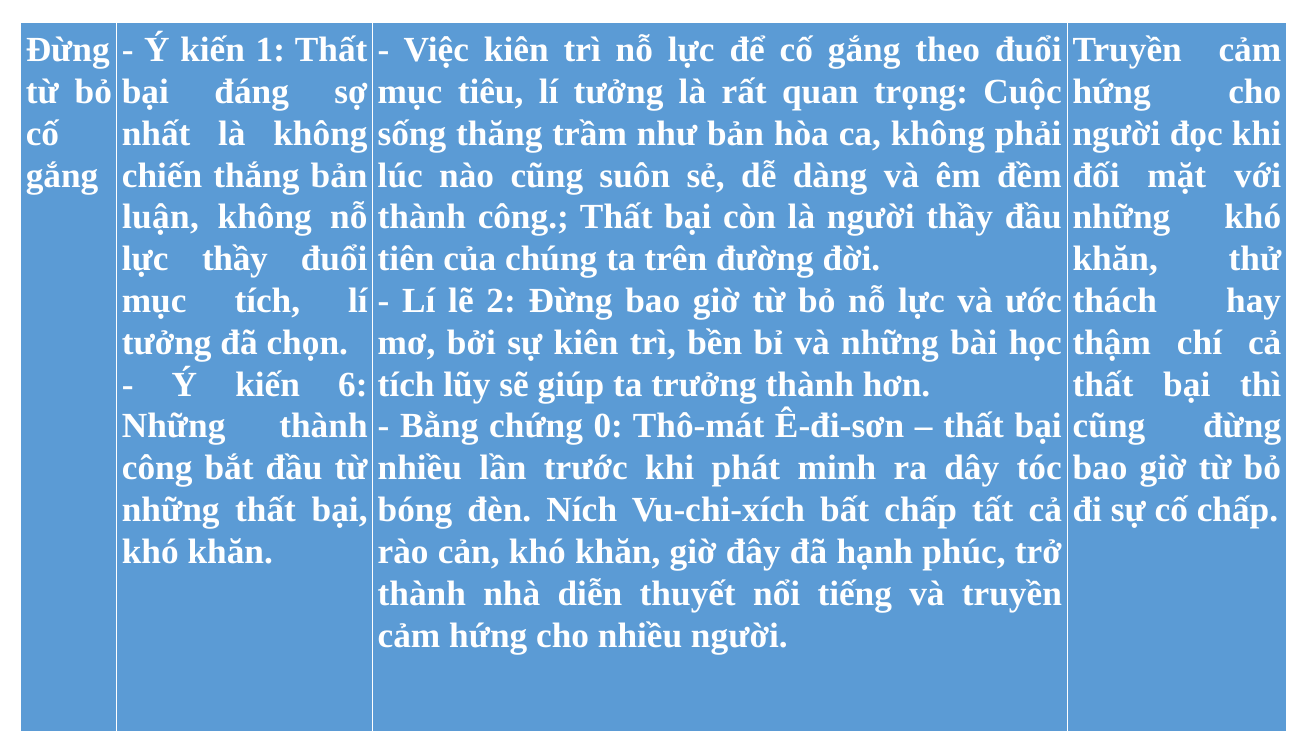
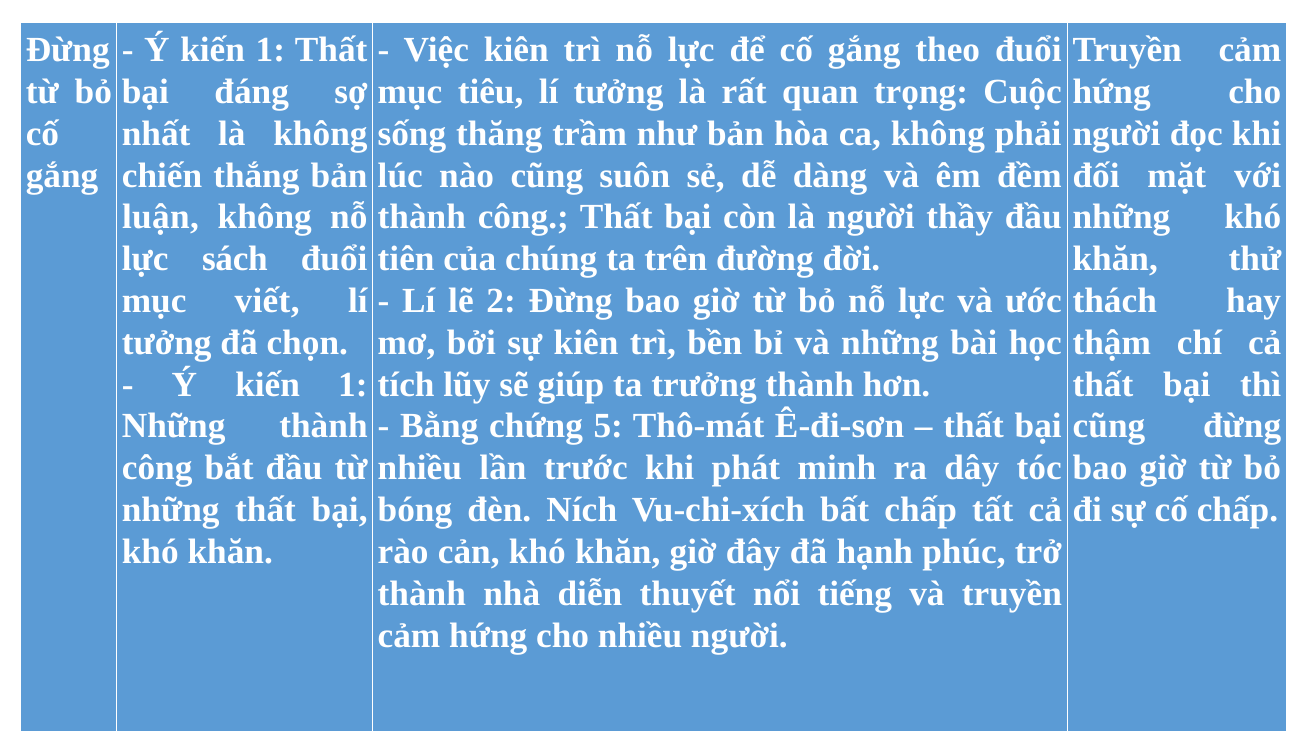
lực thầy: thầy -> sách
mục tích: tích -> viết
6 at (353, 384): 6 -> 1
0: 0 -> 5
